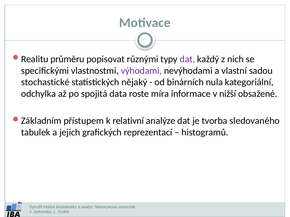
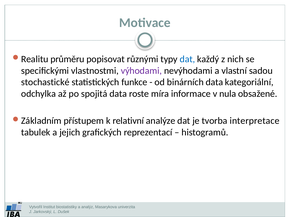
dat at (187, 59) colour: purple -> blue
nějaký: nějaký -> funkce
binárních nula: nula -> data
nižší: nižší -> nula
sledovaného: sledovaného -> interpretace
